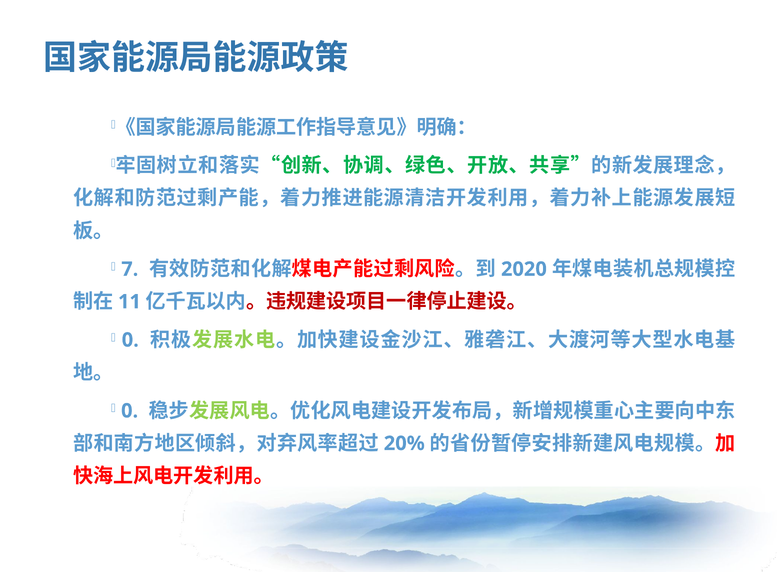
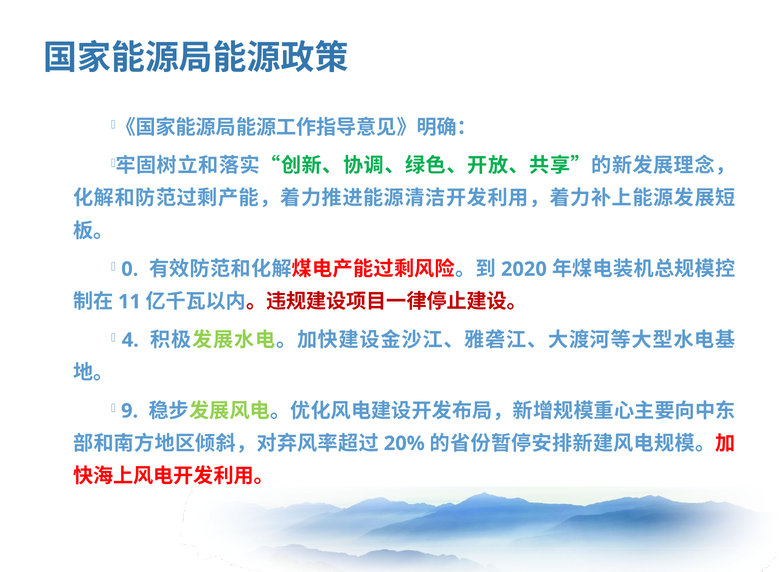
7: 7 -> 0
0 at (130, 340): 0 -> 4
0 at (130, 410): 0 -> 9
